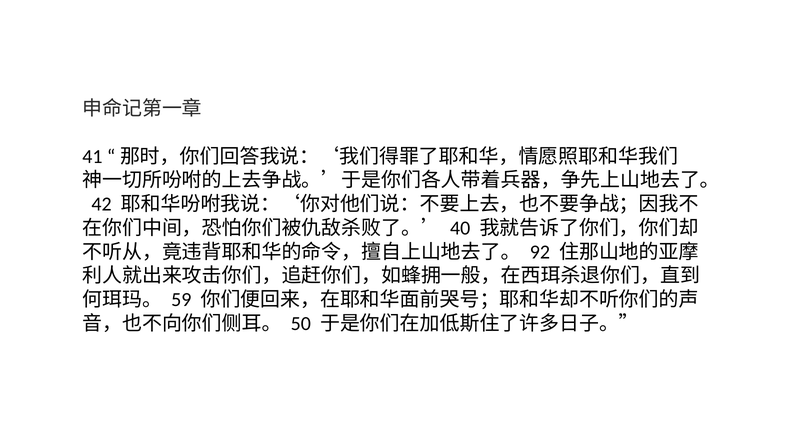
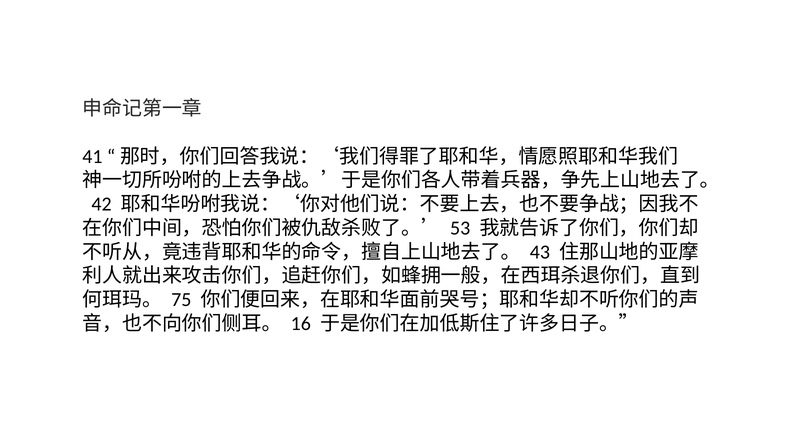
40: 40 -> 53
92: 92 -> 43
59: 59 -> 75
50: 50 -> 16
